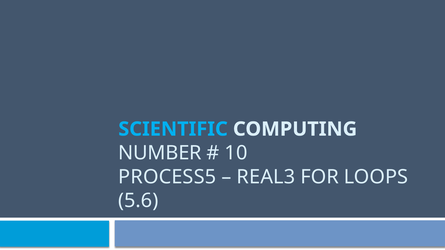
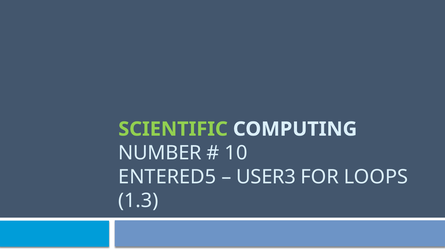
SCIENTIFIC colour: light blue -> light green
PROCESS5: PROCESS5 -> ENTERED5
REAL3: REAL3 -> USER3
5.6: 5.6 -> 1.3
